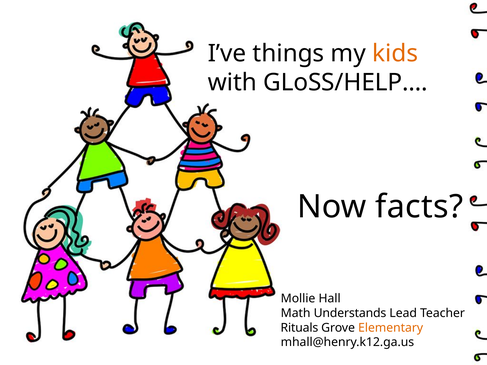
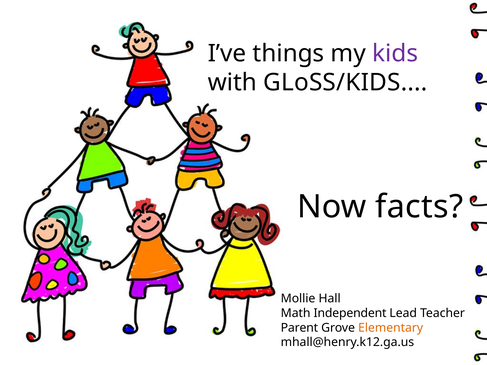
kids colour: orange -> purple
GLoSS/HELP: GLoSS/HELP -> GLoSS/KIDS
Understands: Understands -> Independent
Rituals: Rituals -> Parent
